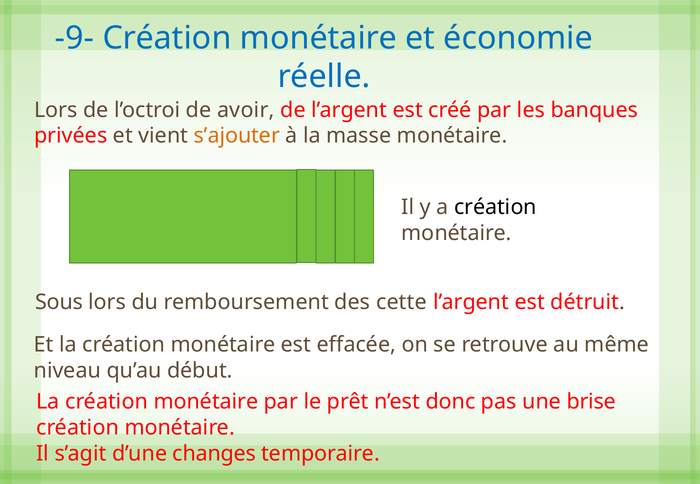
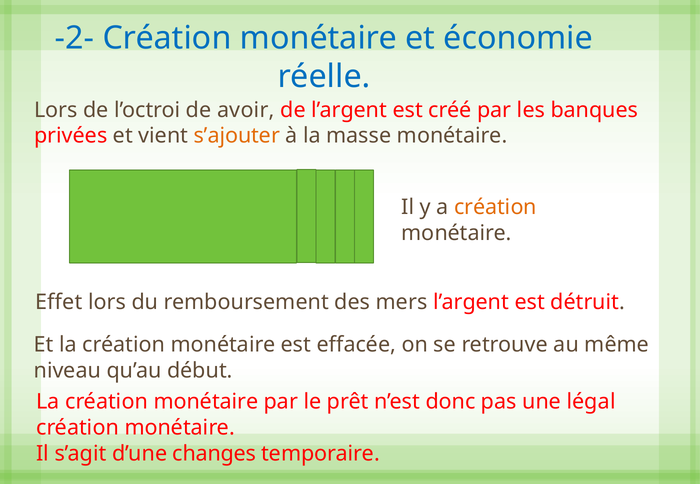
-9-: -9- -> -2-
création at (495, 207) colour: black -> orange
Sous: Sous -> Effet
cette: cette -> mers
brise: brise -> légal
